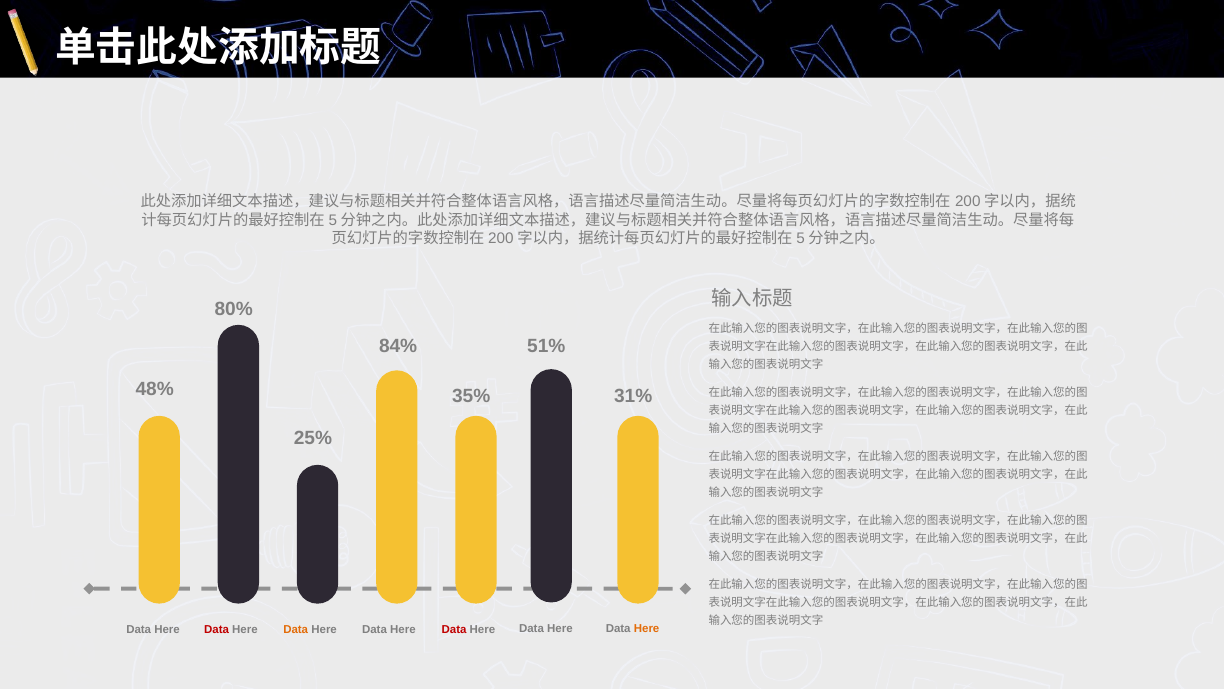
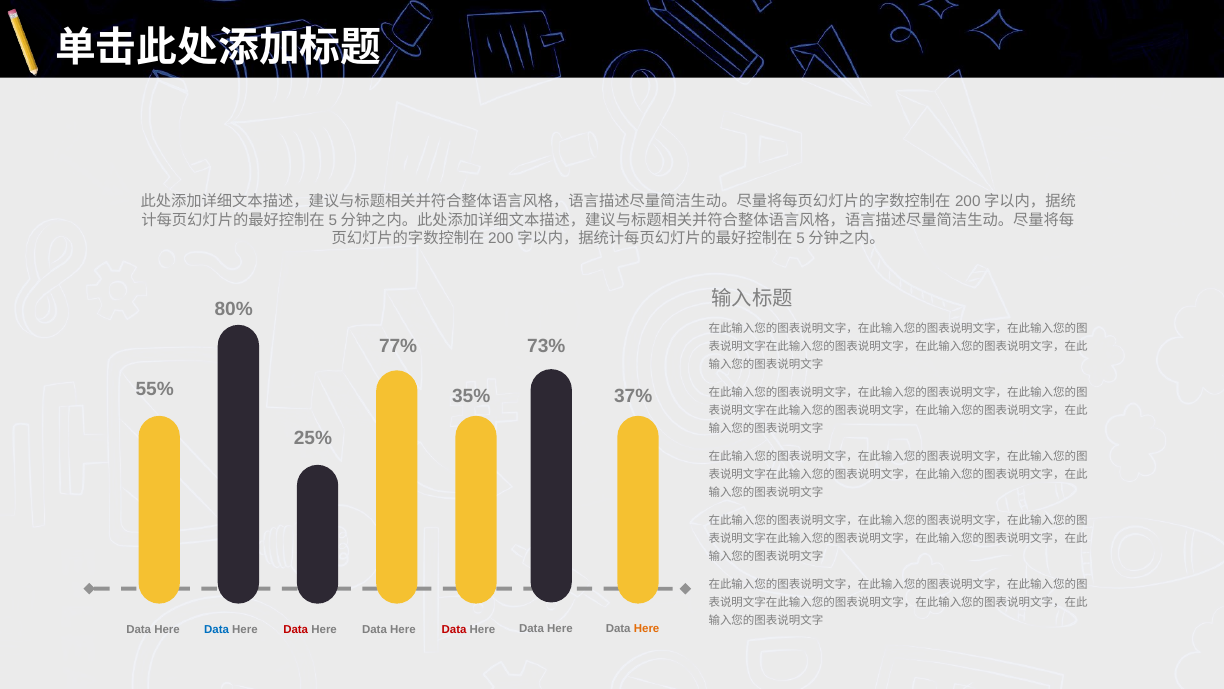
51%: 51% -> 73%
84%: 84% -> 77%
48%: 48% -> 55%
31%: 31% -> 37%
Data at (217, 629) colour: red -> blue
Data at (296, 629) colour: orange -> red
